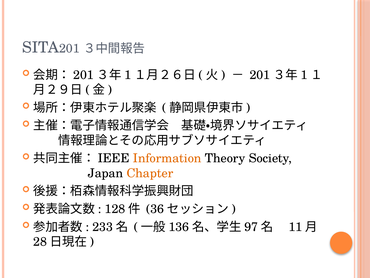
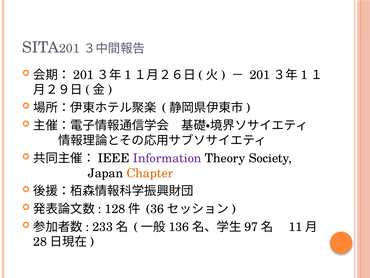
Information colour: orange -> purple
